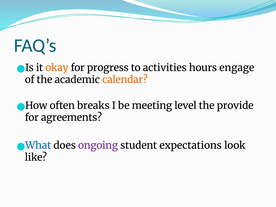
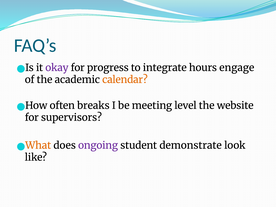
okay colour: orange -> purple
activities: activities -> integrate
provide: provide -> website
agreements: agreements -> supervisors
What colour: blue -> orange
expectations: expectations -> demonstrate
